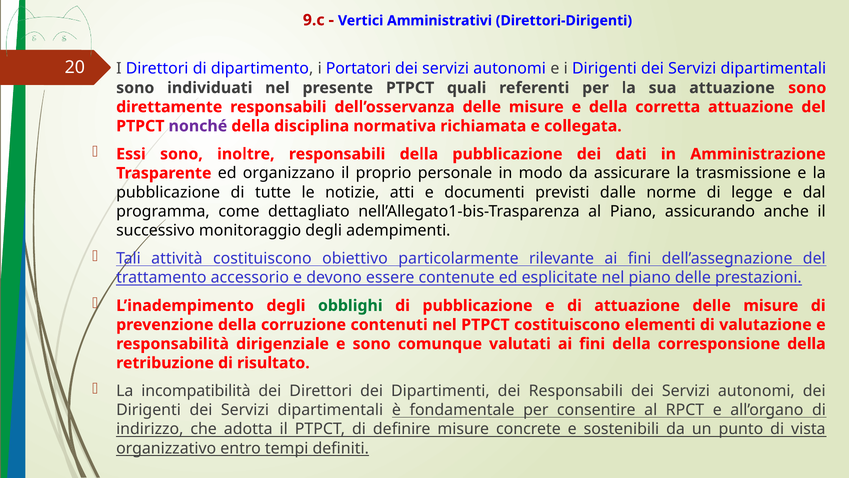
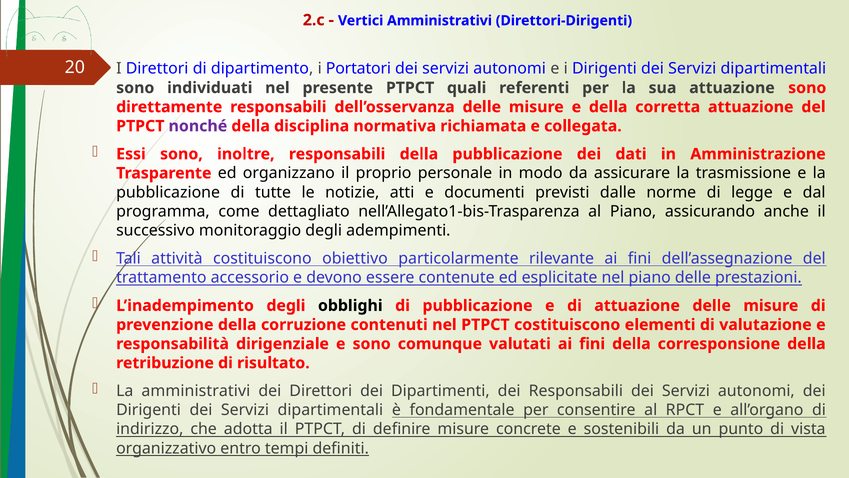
9.c: 9.c -> 2.c
obblighi colour: green -> black
La incompatibilità: incompatibilità -> amministrativi
